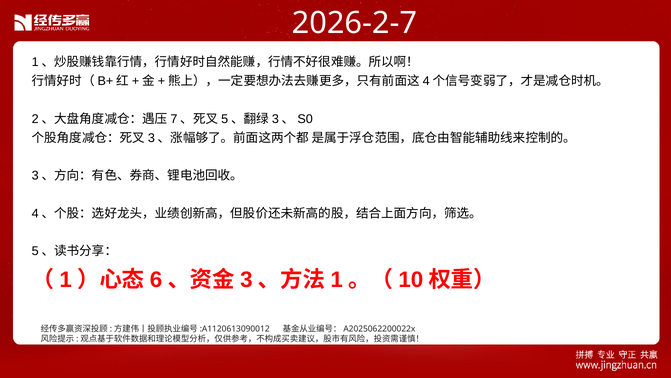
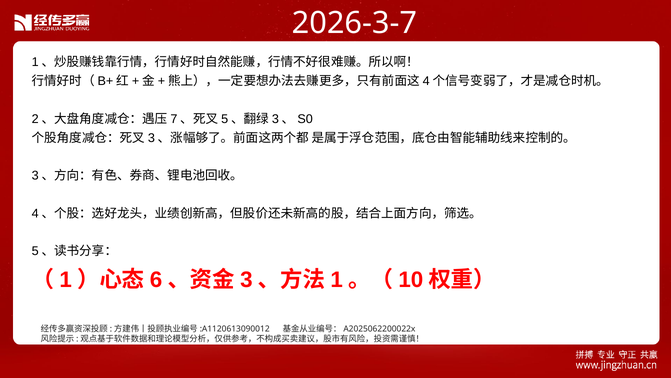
2026-2-7: 2026-2-7 -> 2026-3-7
